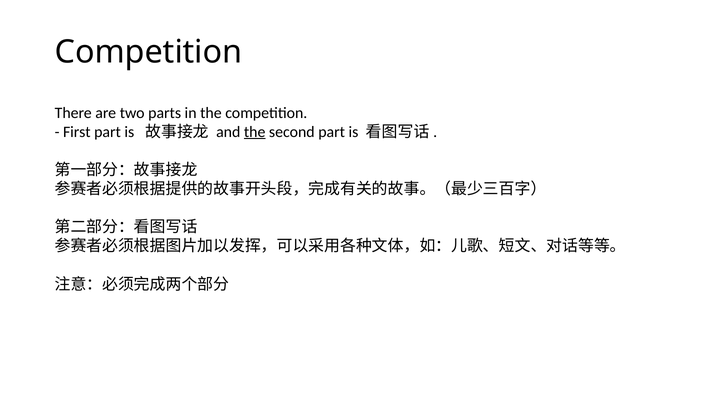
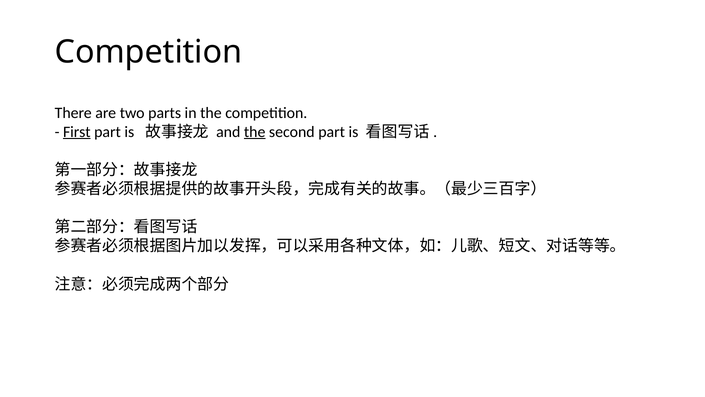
First underline: none -> present
